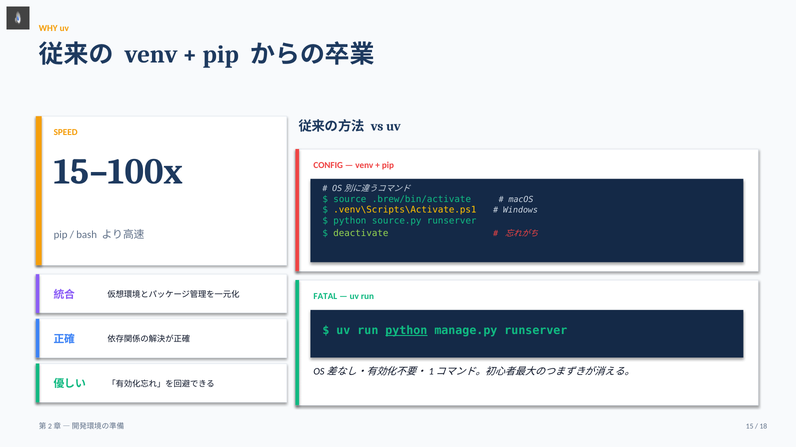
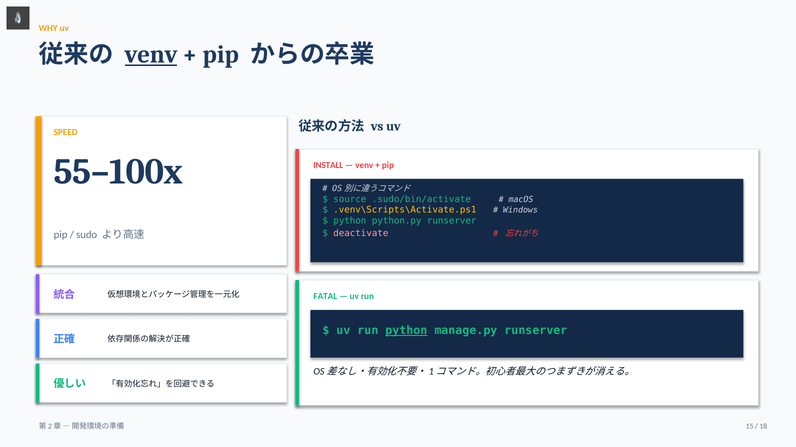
venv at (151, 55) underline: none -> present
15–100x: 15–100x -> 55–100x
CONFIG: CONFIG -> INSTALL
.brew/bin/activate: .brew/bin/activate -> .sudo/bin/activate
source.py: source.py -> python.py
deactivate colour: light green -> pink
bash: bash -> sudo
